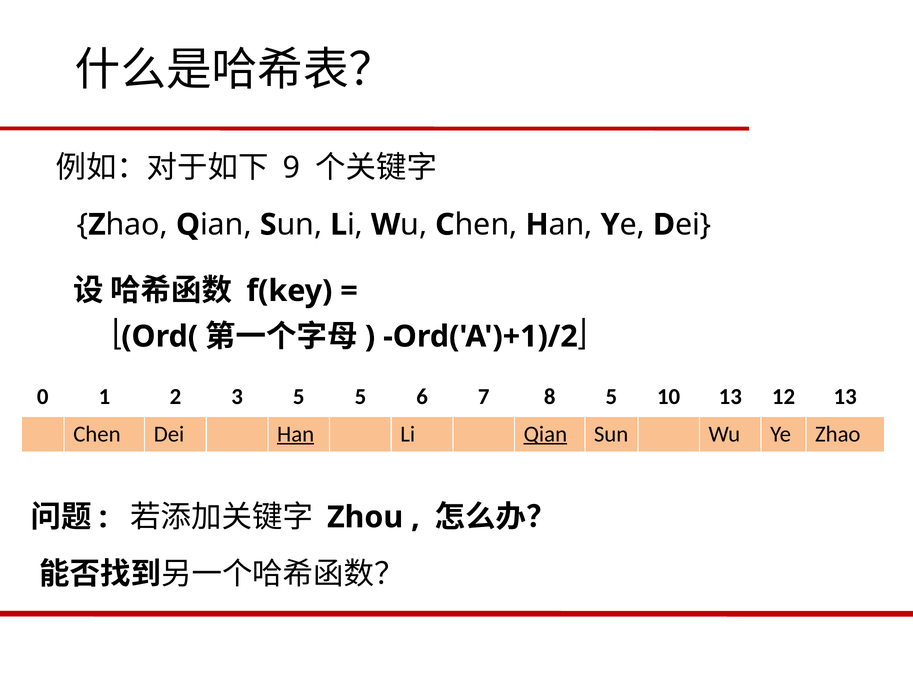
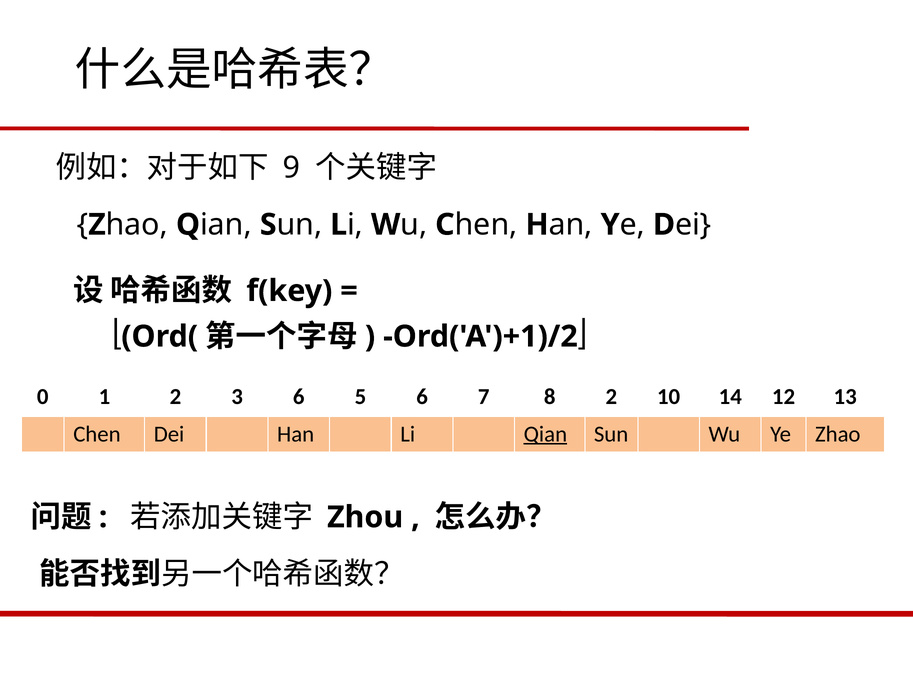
3 5: 5 -> 6
8 5: 5 -> 2
10 13: 13 -> 14
Han underline: present -> none
